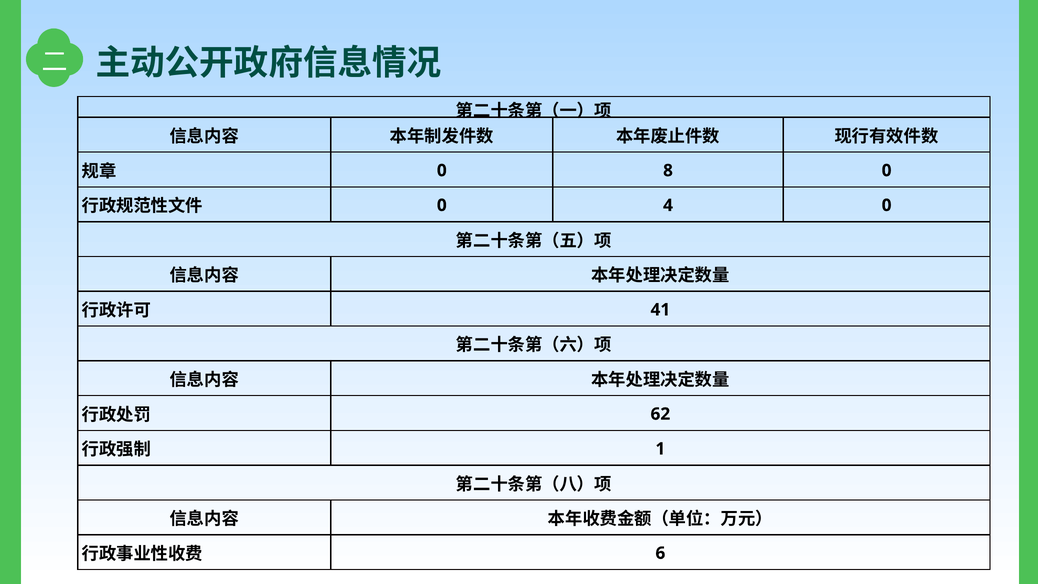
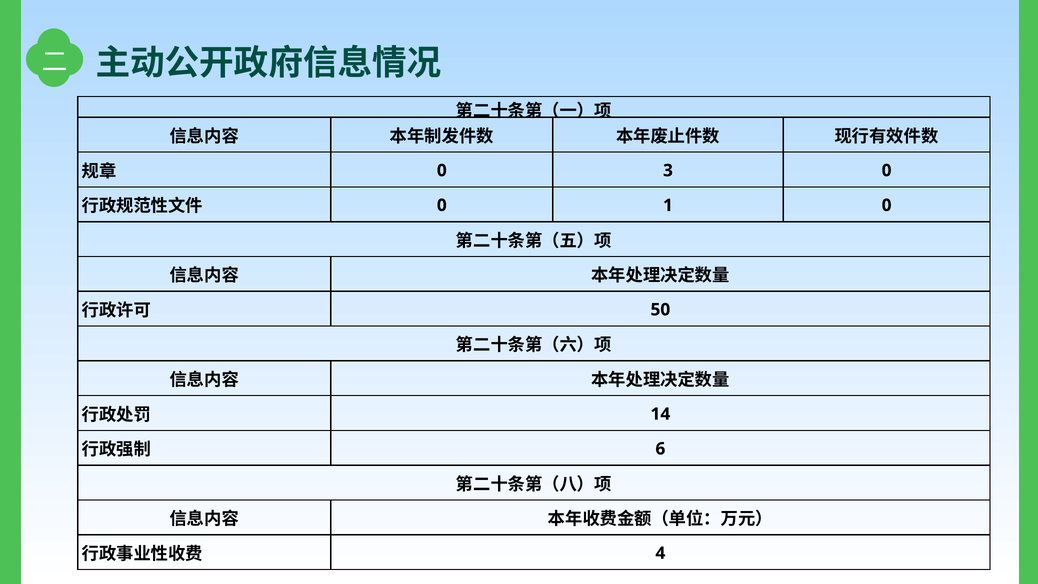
8: 8 -> 3
4: 4 -> 1
41: 41 -> 50
62: 62 -> 14
1: 1 -> 6
6: 6 -> 4
